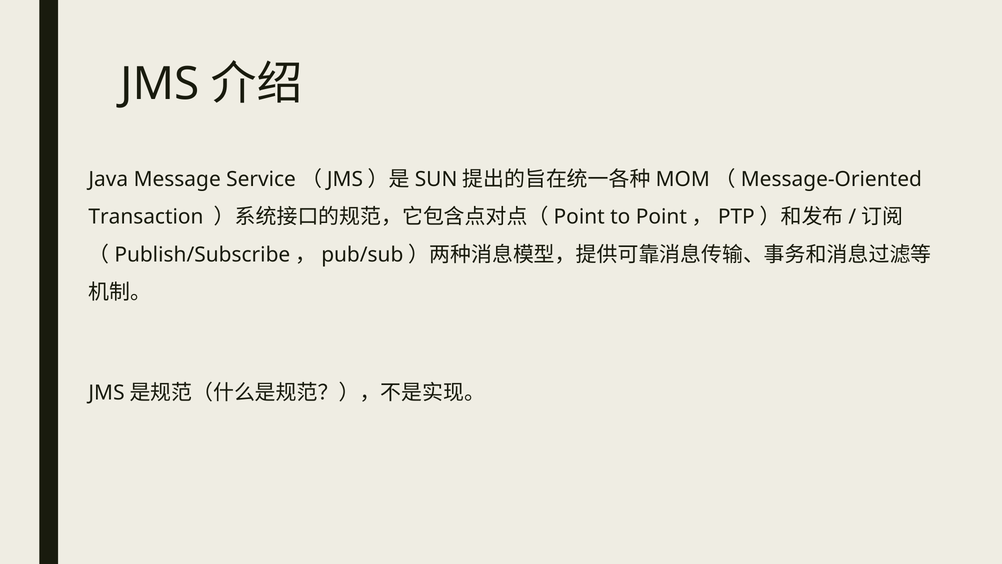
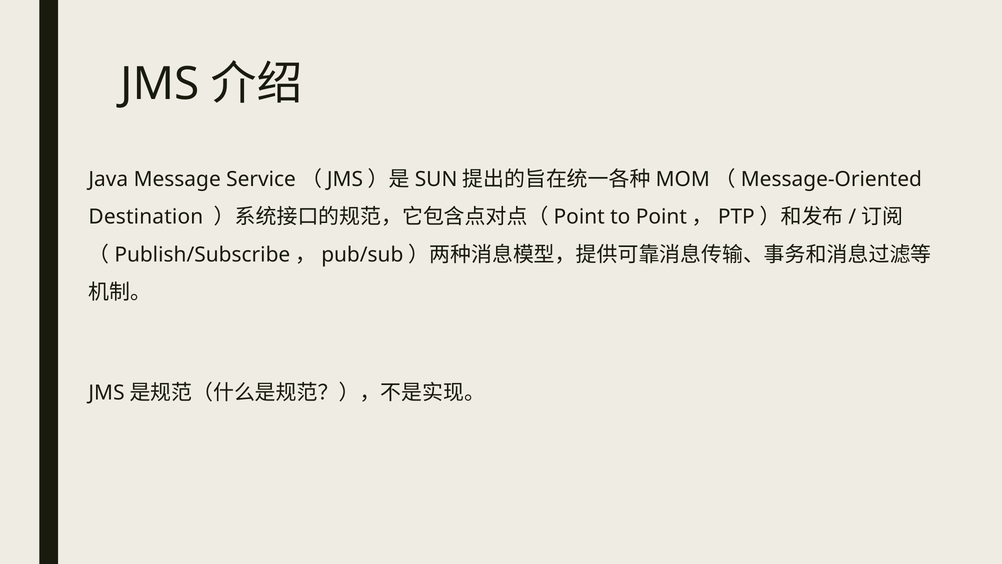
Transaction: Transaction -> Destination
